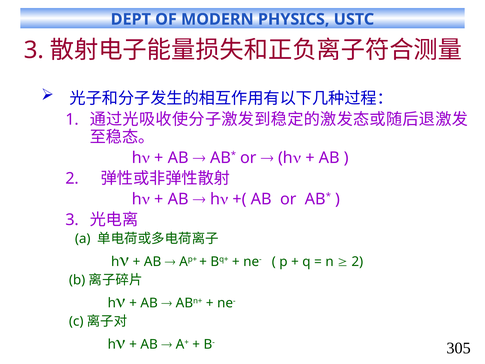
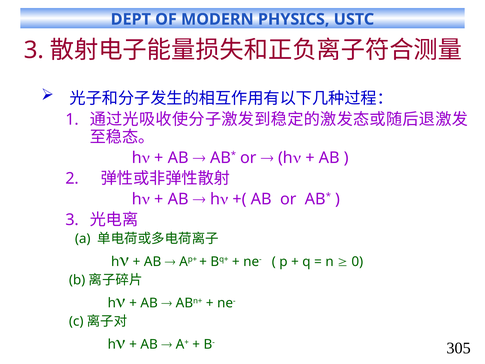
2 at (357, 261): 2 -> 0
